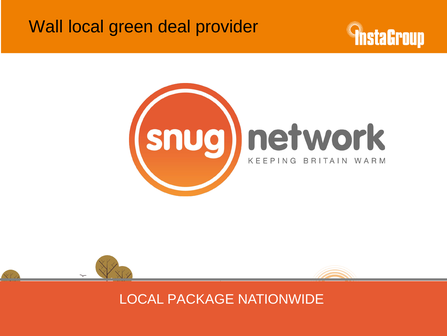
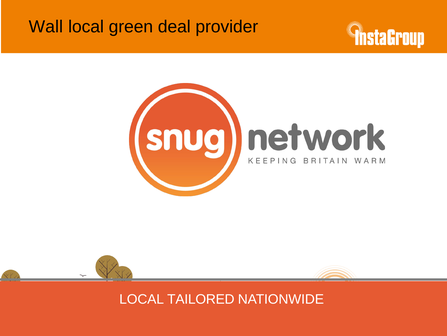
PACKAGE: PACKAGE -> TAILORED
